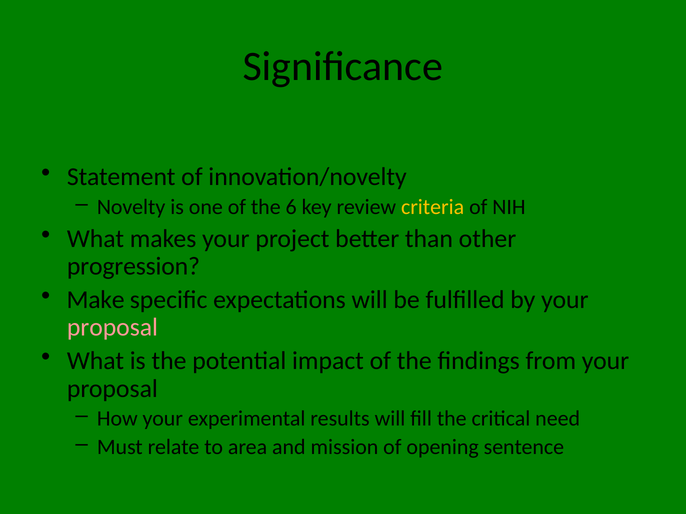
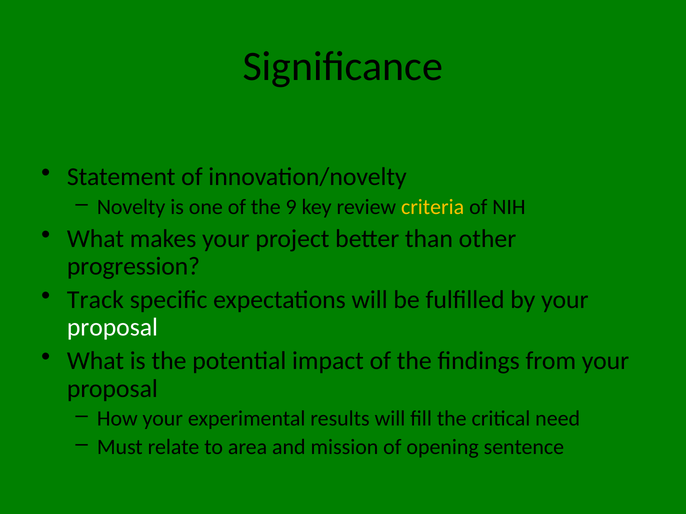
6: 6 -> 9
Make: Make -> Track
proposal at (112, 328) colour: pink -> white
